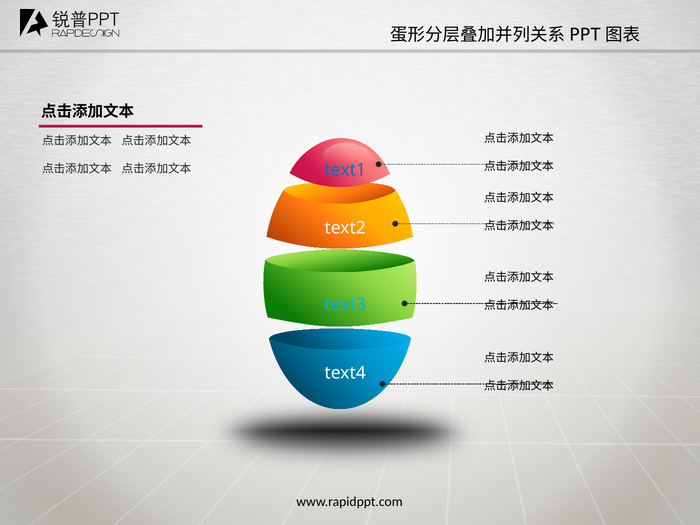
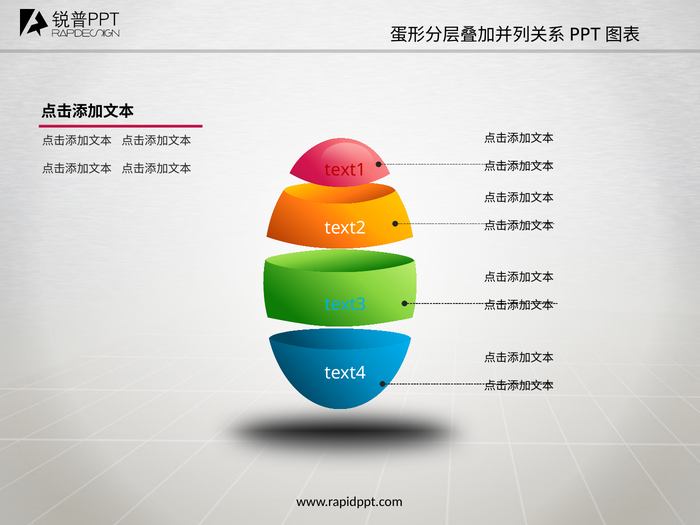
text1 colour: blue -> red
